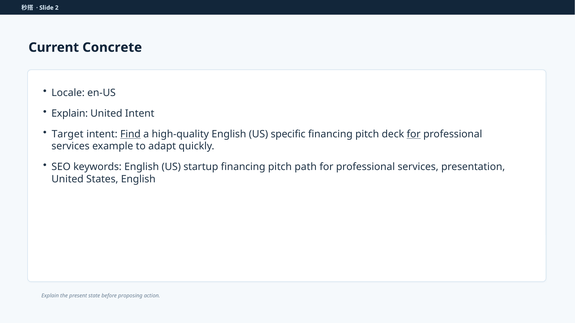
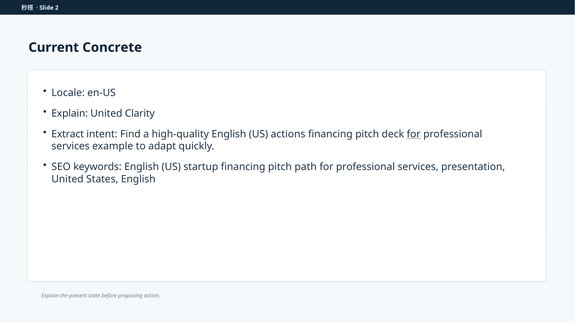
United Intent: Intent -> Clarity
Target: Target -> Extract
Find underline: present -> none
specific: specific -> actions
